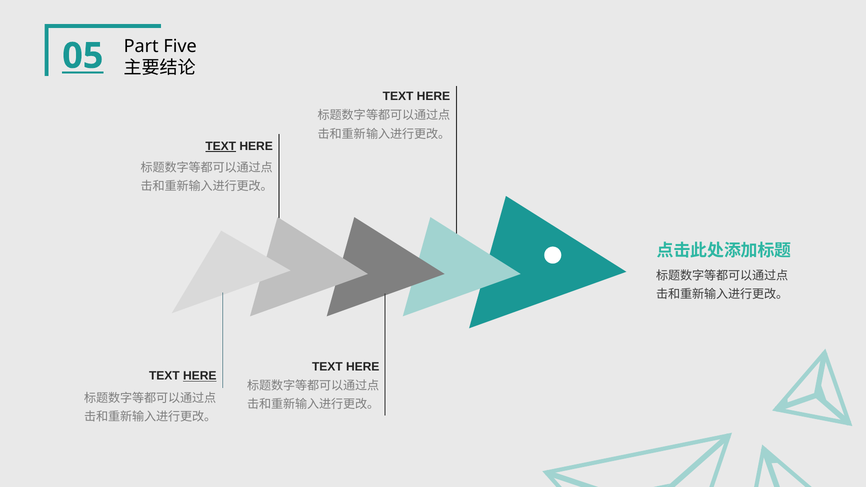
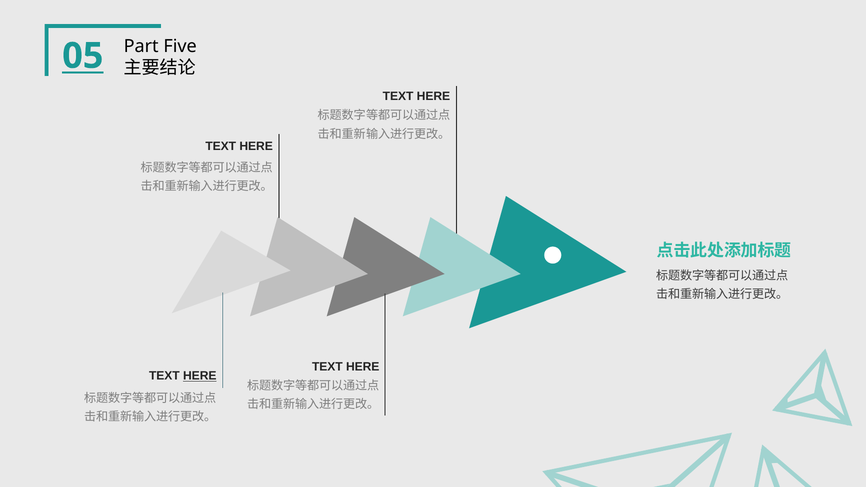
TEXT at (221, 146) underline: present -> none
